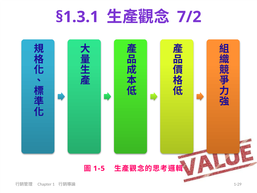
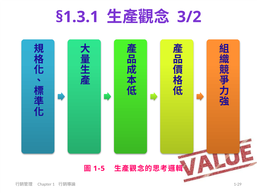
7/2: 7/2 -> 3/2
